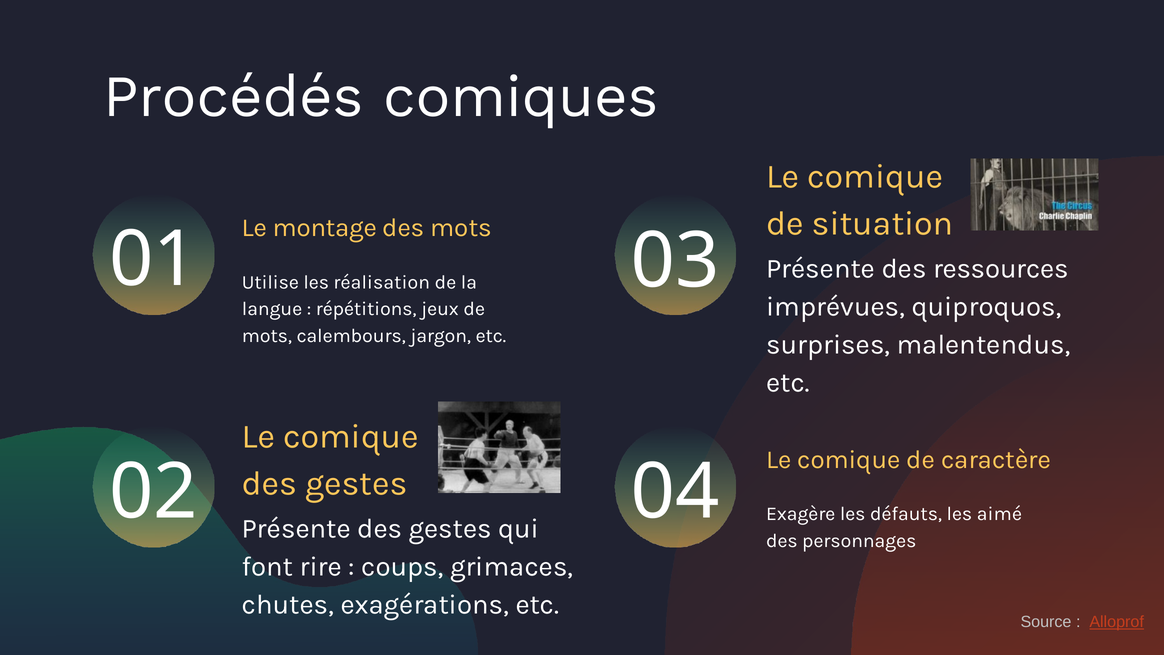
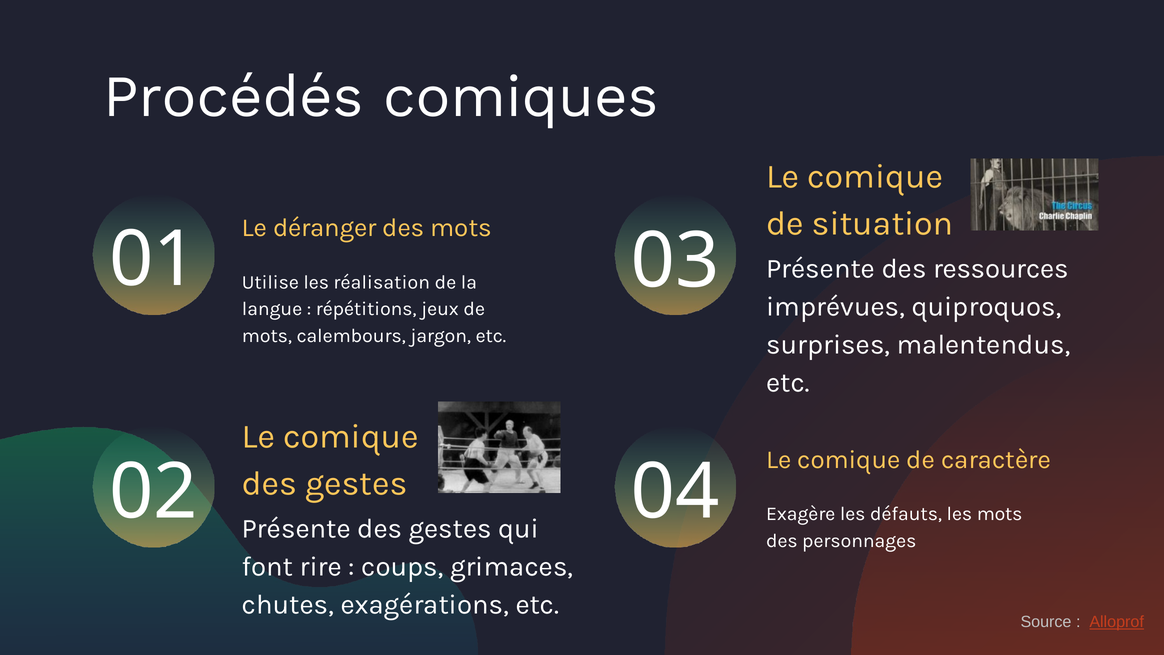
montage: montage -> déranger
les aimé: aimé -> mots
